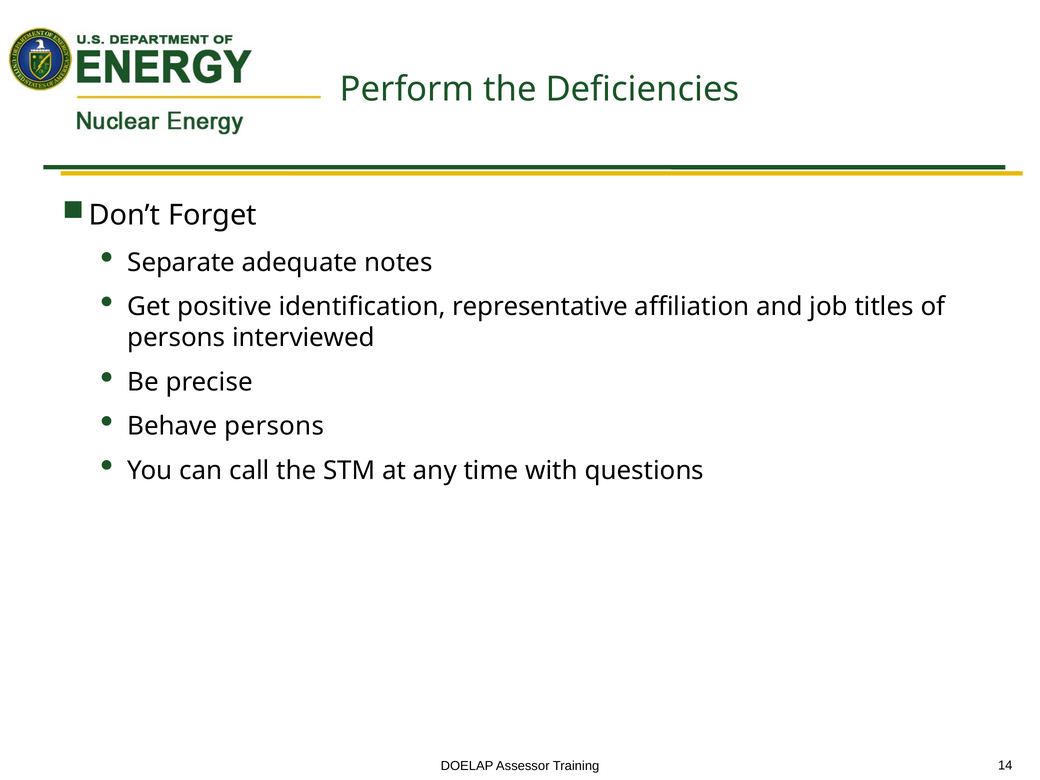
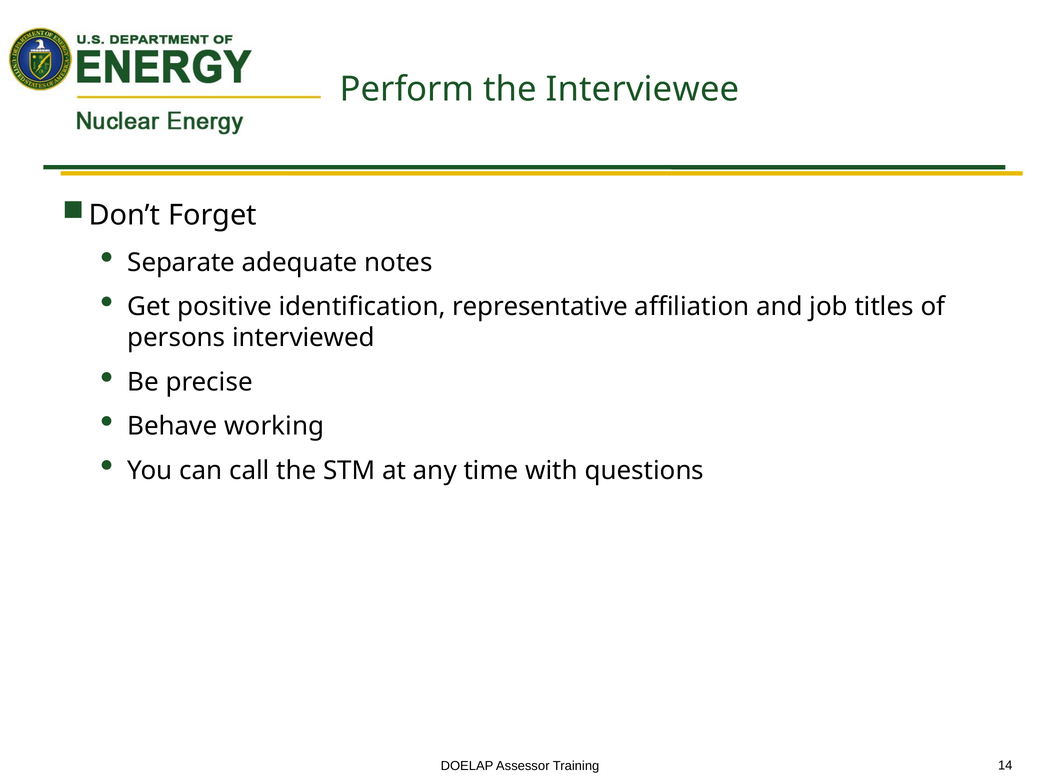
Deficiencies: Deficiencies -> Interviewee
Behave persons: persons -> working
